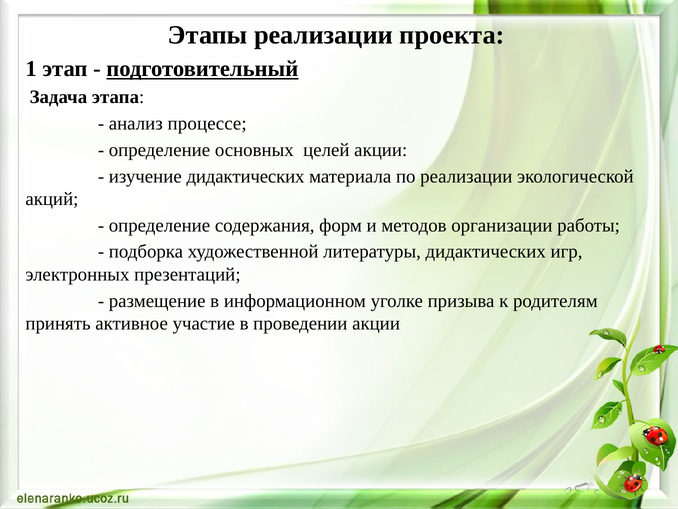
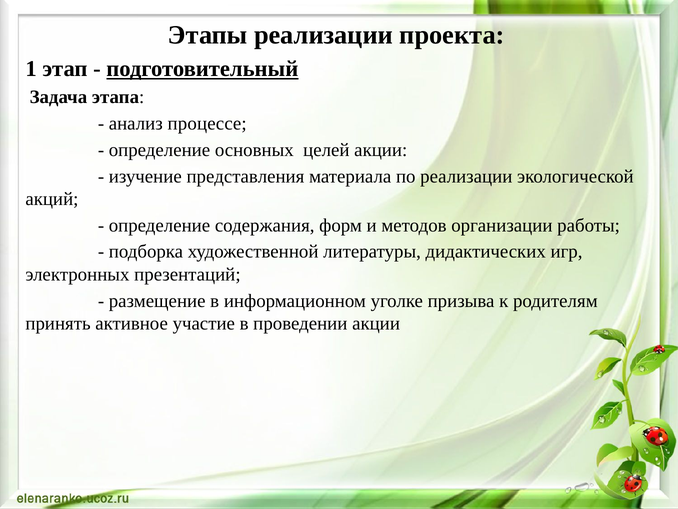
изучение дидактических: дидактических -> представления
